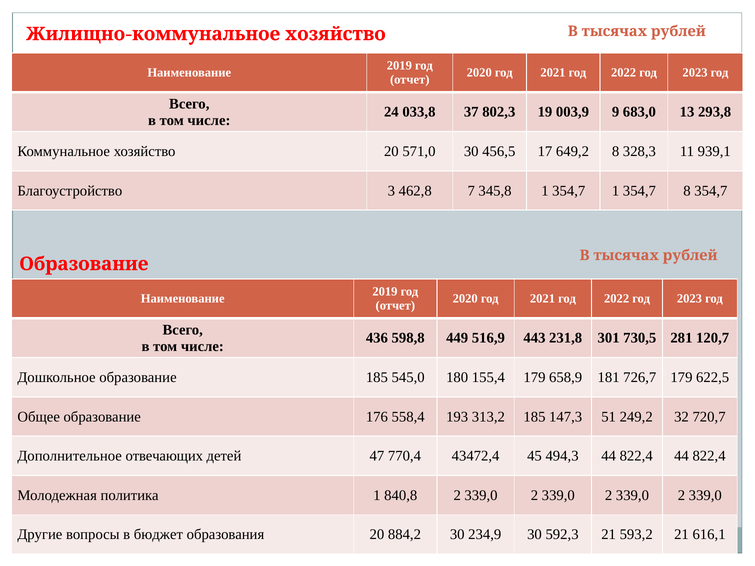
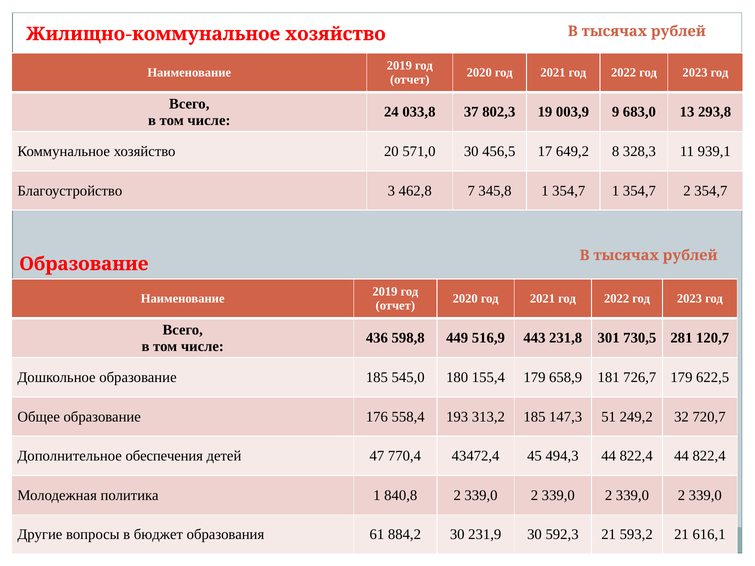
354,7 8: 8 -> 2
отвечающих: отвечающих -> обеспечения
образования 20: 20 -> 61
234,9: 234,9 -> 231,9
